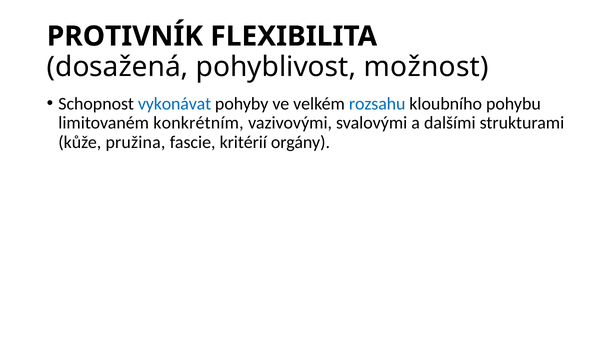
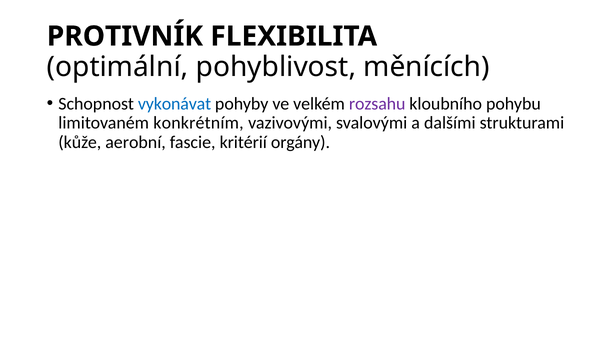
dosažená: dosažená -> optimální
možnost: možnost -> měnících
rozsahu colour: blue -> purple
pružina: pružina -> aerobní
